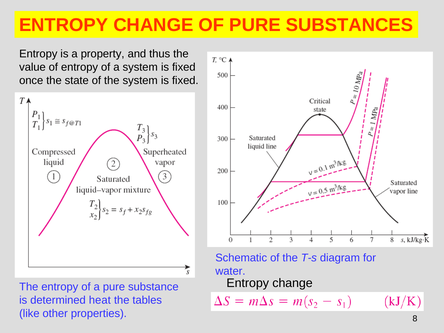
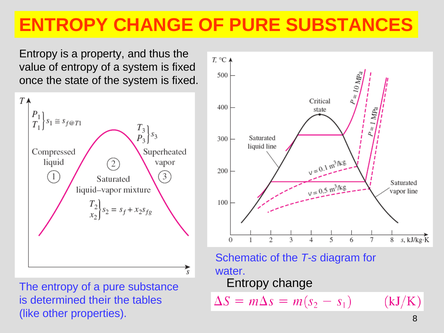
heat: heat -> their
